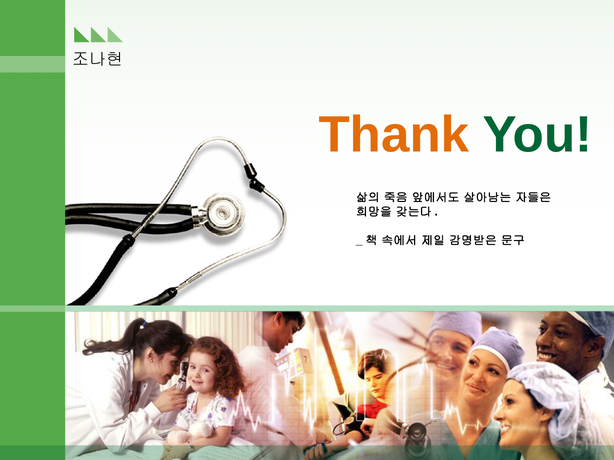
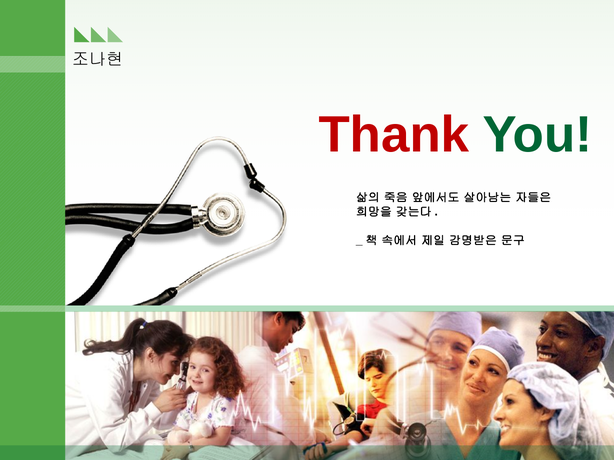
Thank colour: orange -> red
